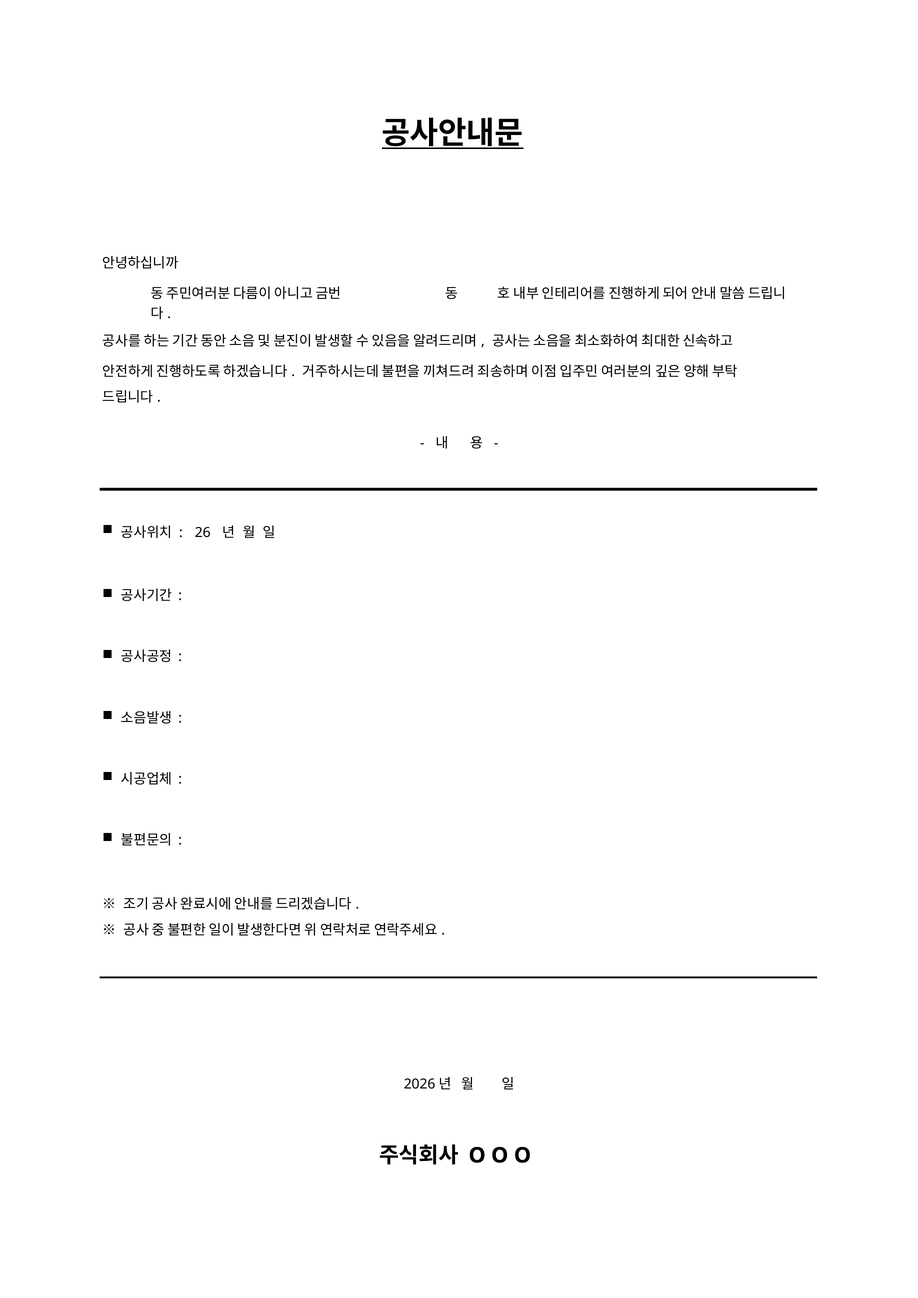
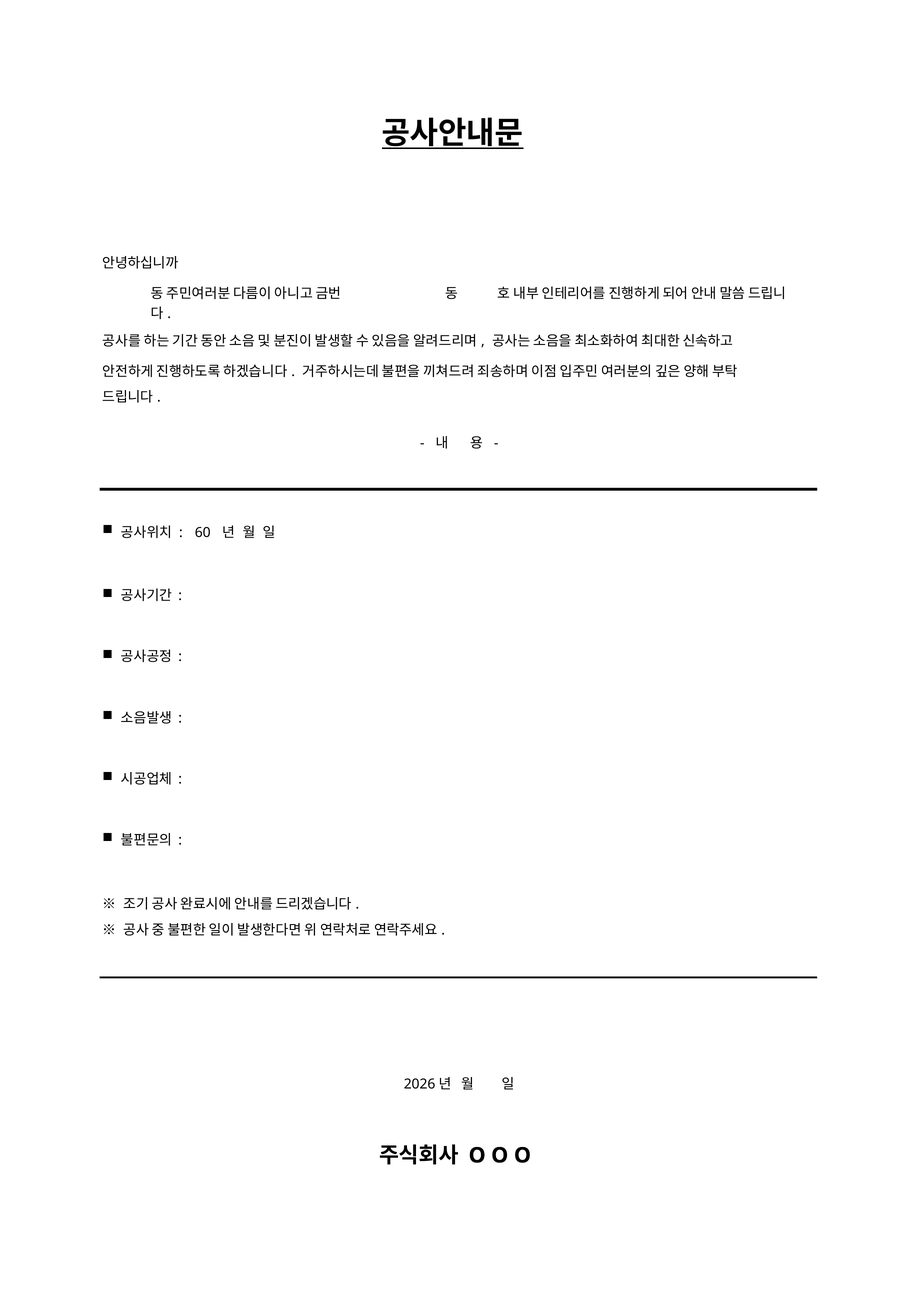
26: 26 -> 60
